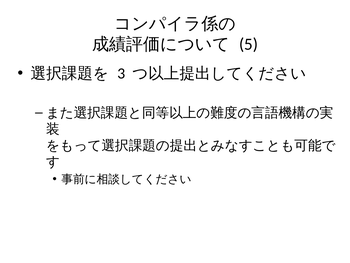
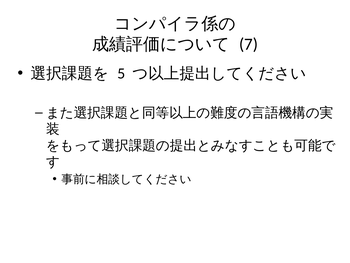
5: 5 -> 7
3: 3 -> 5
